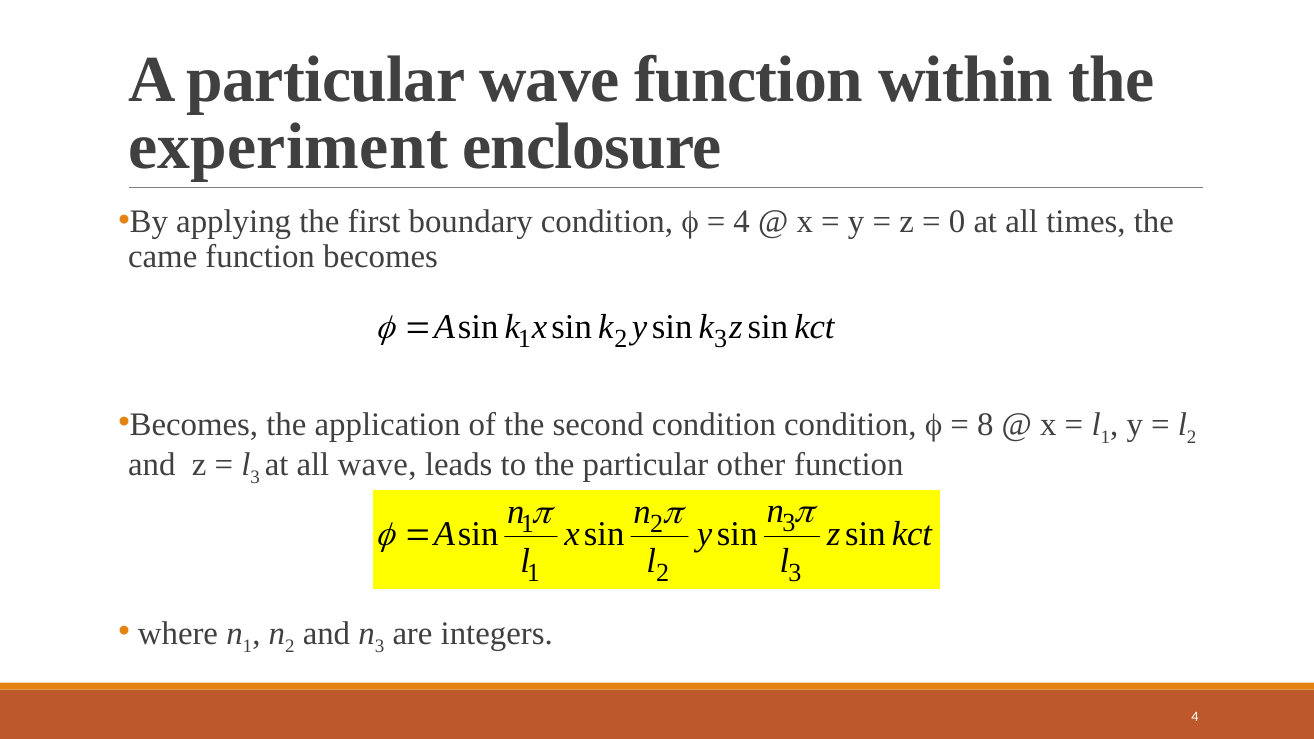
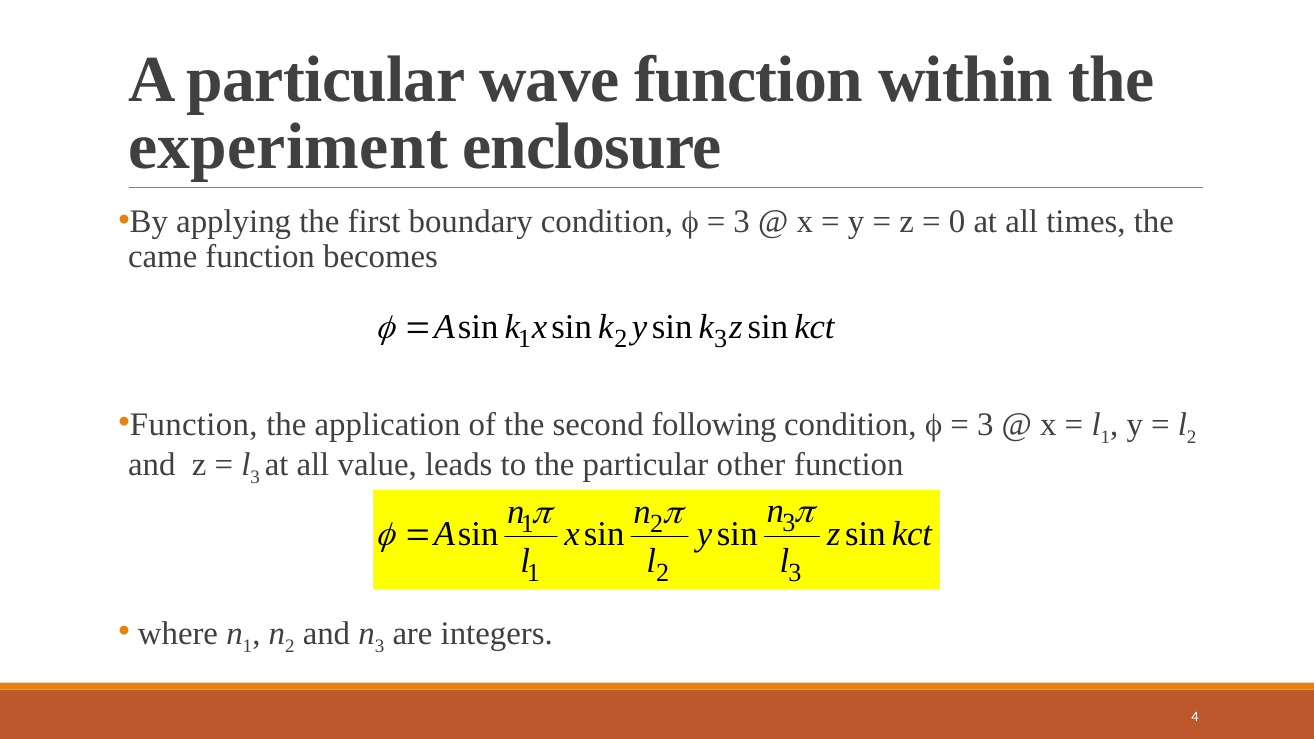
4 at (742, 221): 4 -> 3
Becomes at (194, 425): Becomes -> Function
second condition: condition -> following
8 at (985, 425): 8 -> 3
all wave: wave -> value
